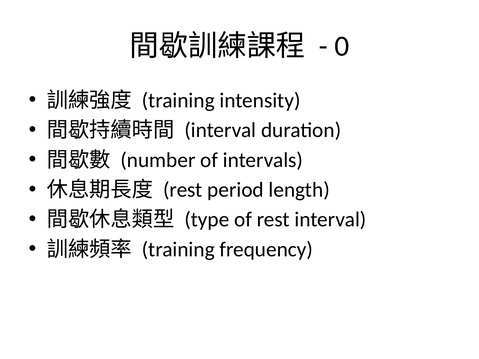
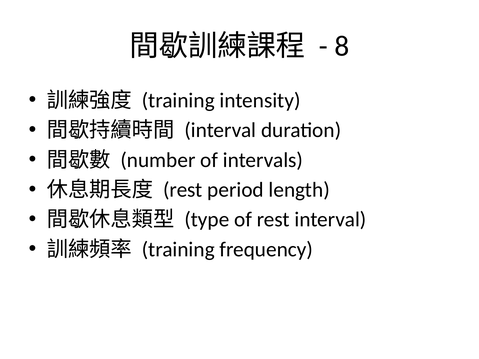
0: 0 -> 8
